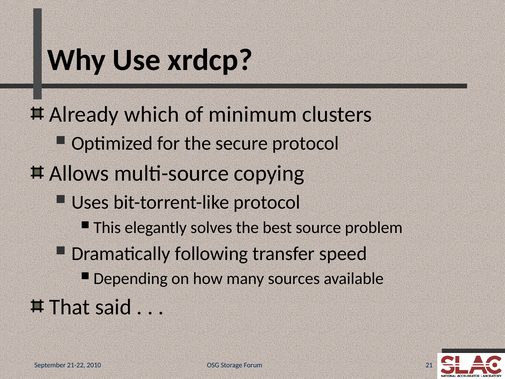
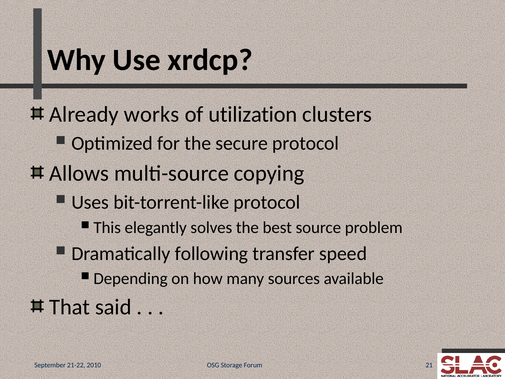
which: which -> works
minimum: minimum -> utilization
